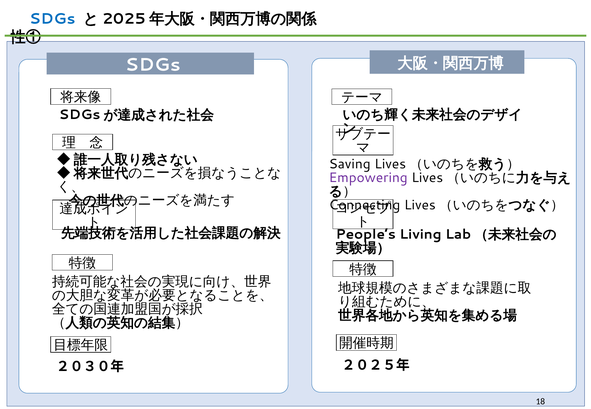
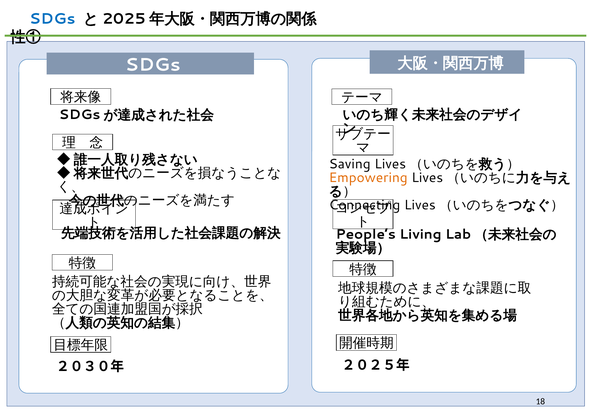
Empowering colour: purple -> orange
